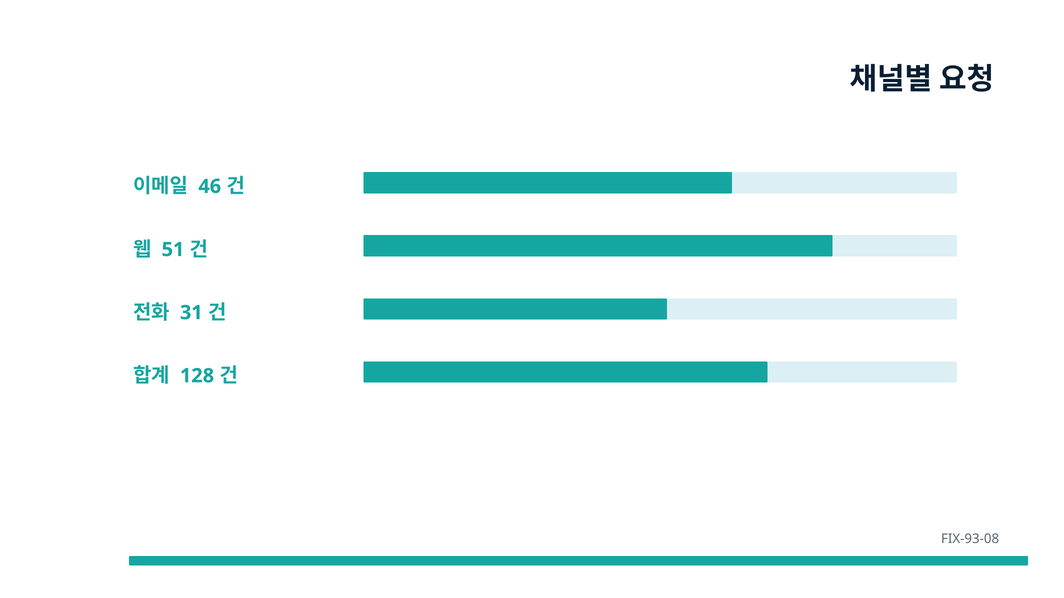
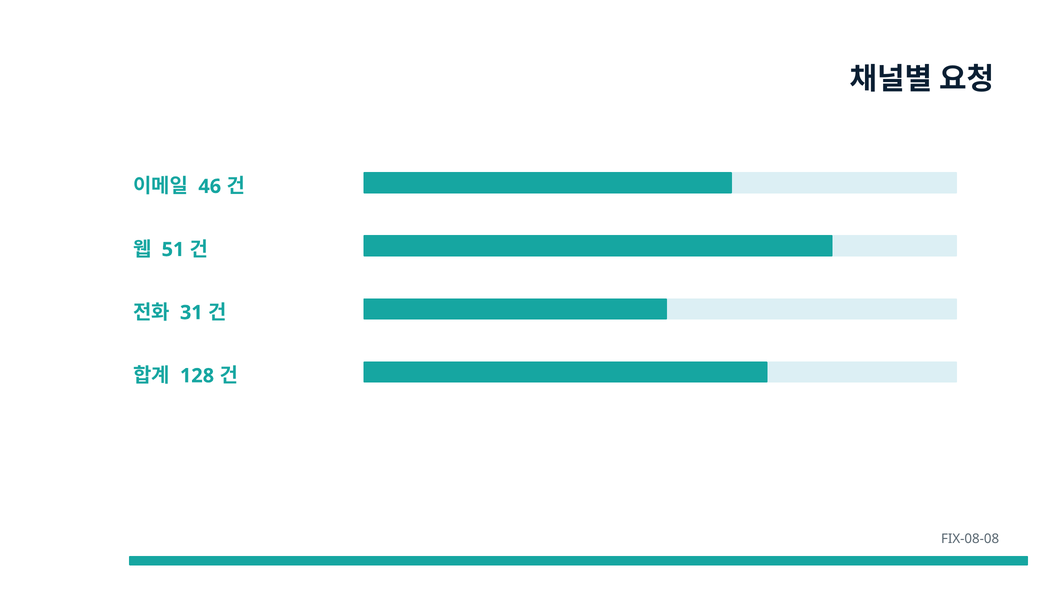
FIX-93-08: FIX-93-08 -> FIX-08-08
